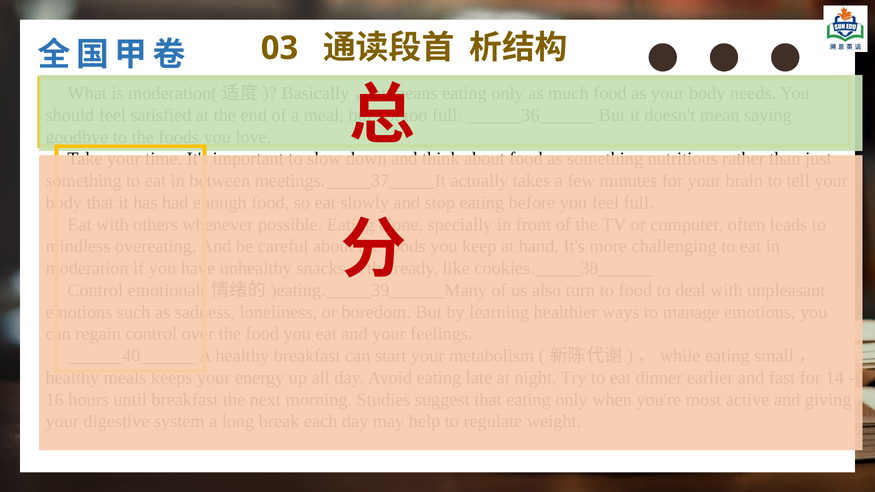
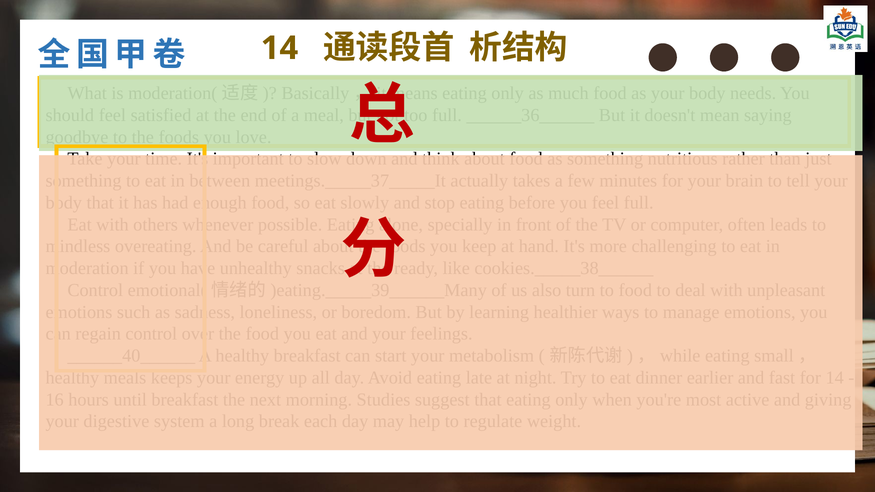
03 at (280, 48): 03 -> 14
